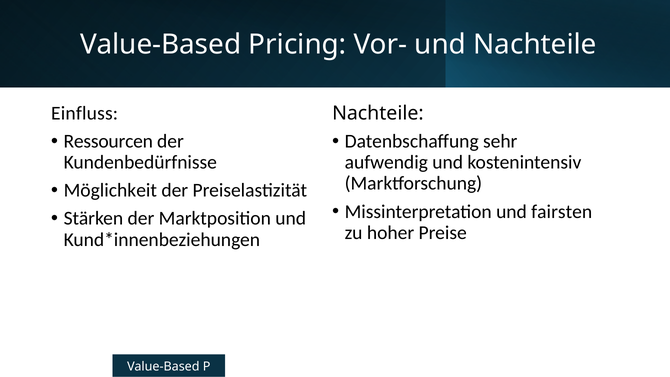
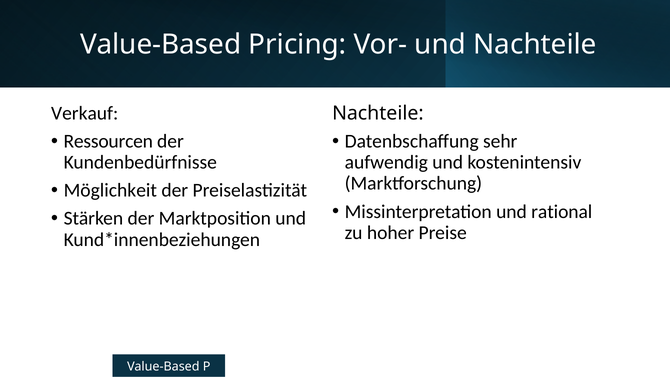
Einfluss: Einfluss -> Verkauf
fairsten: fairsten -> rational
